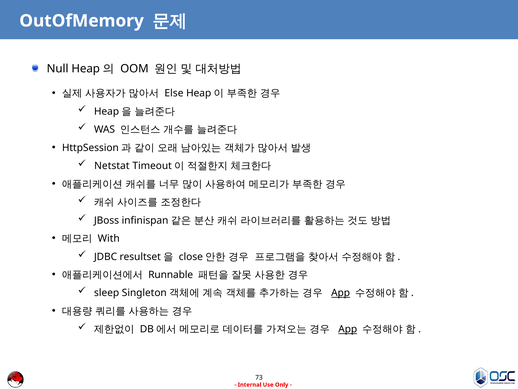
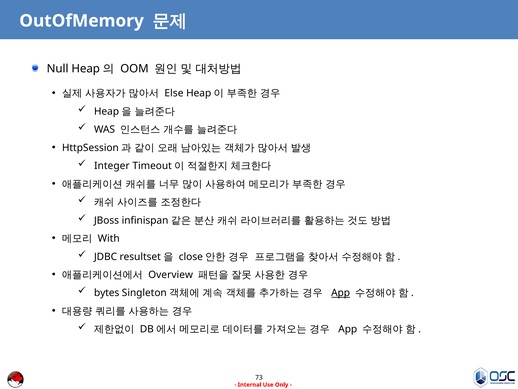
Netstat: Netstat -> Integer
Runnable: Runnable -> Overview
sleep: sleep -> bytes
App at (348, 329) underline: present -> none
